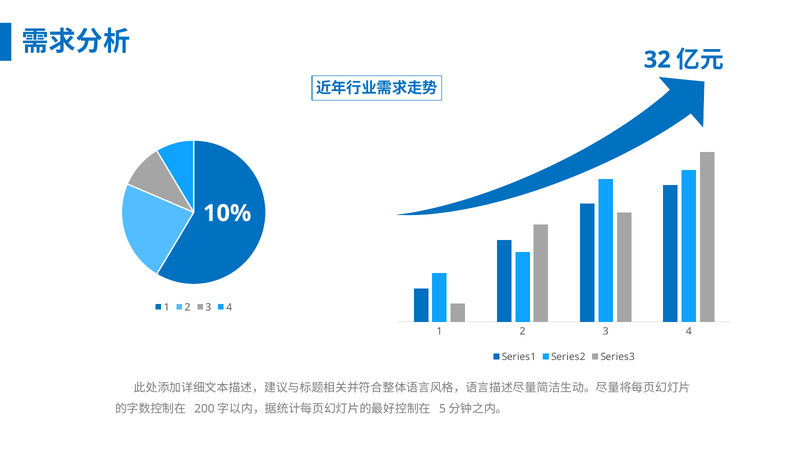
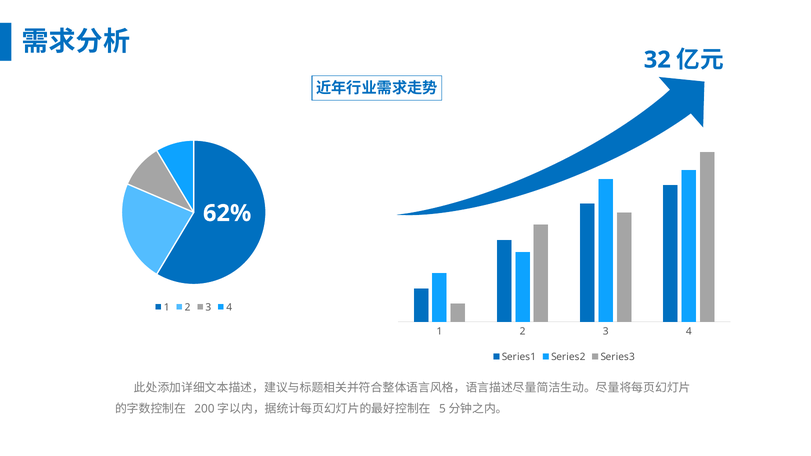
10%: 10% -> 62%
